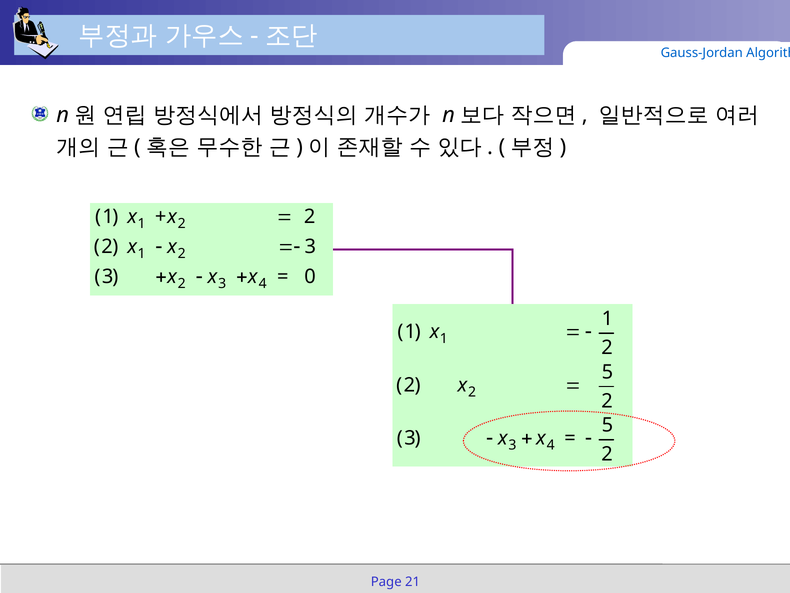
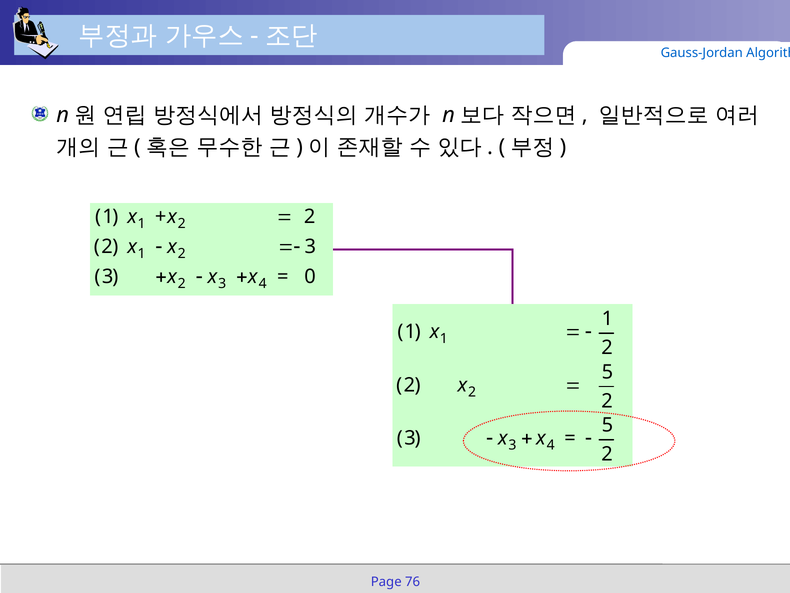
21: 21 -> 76
